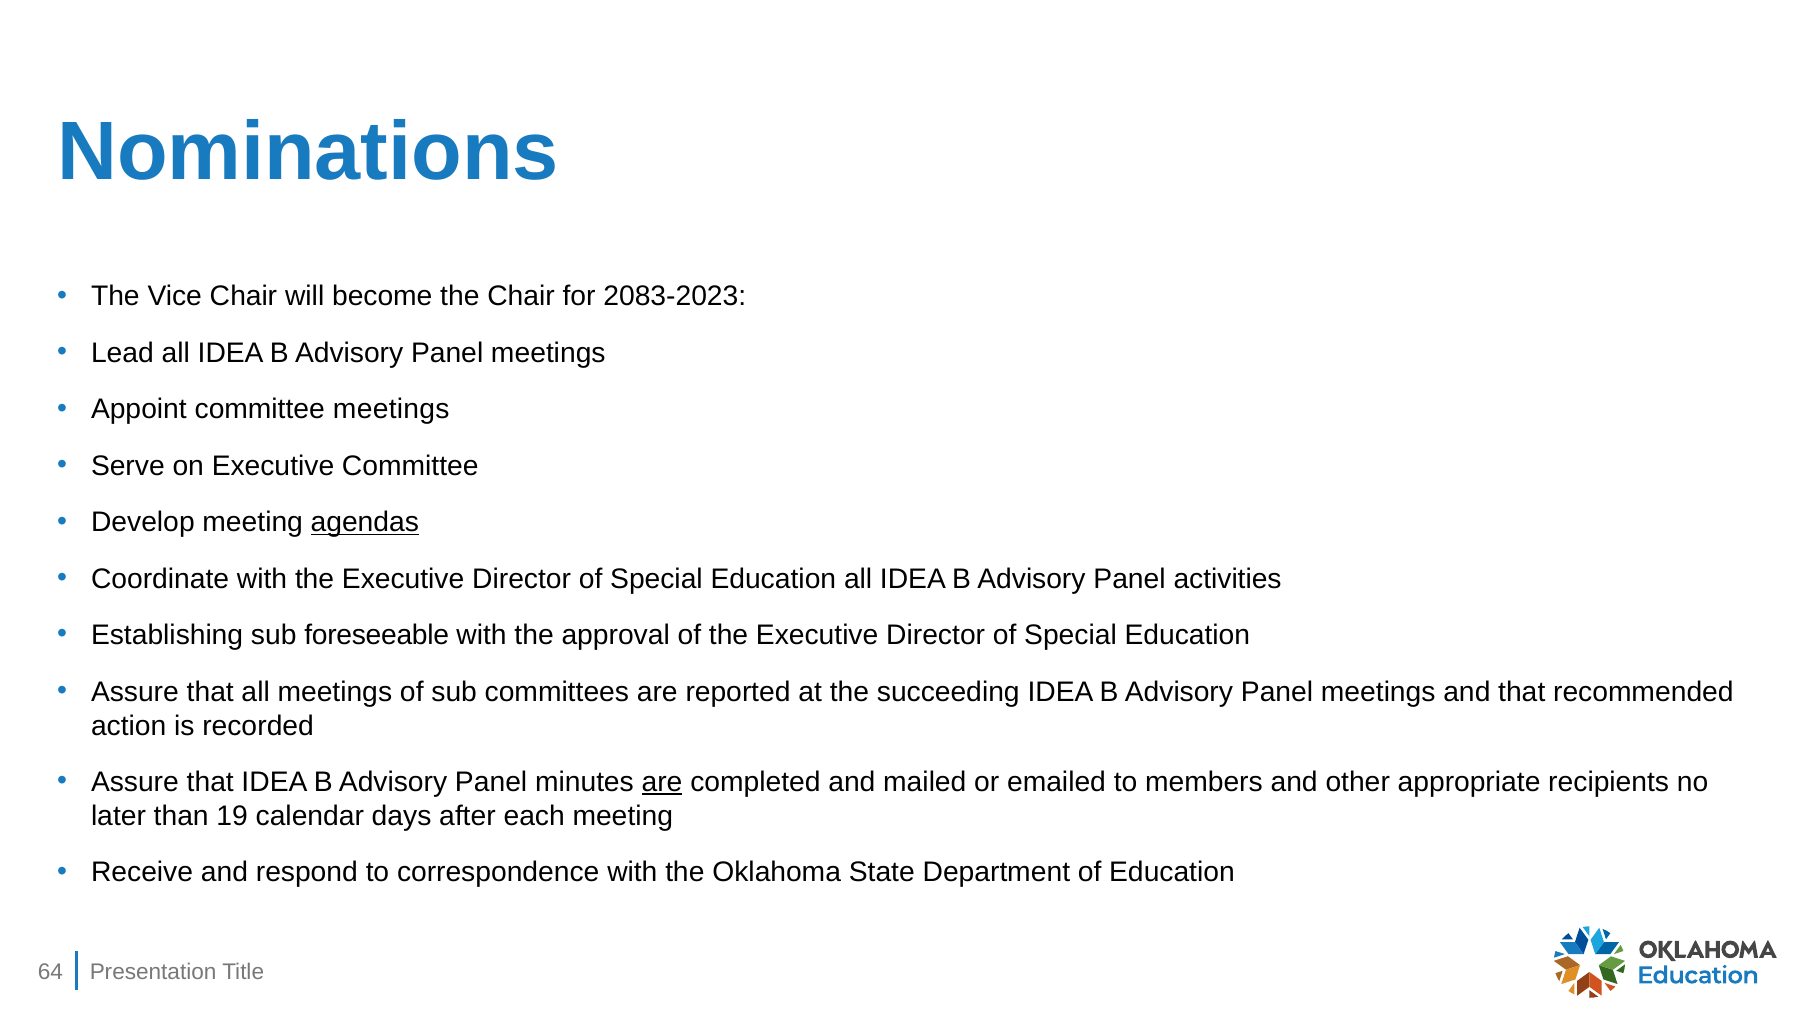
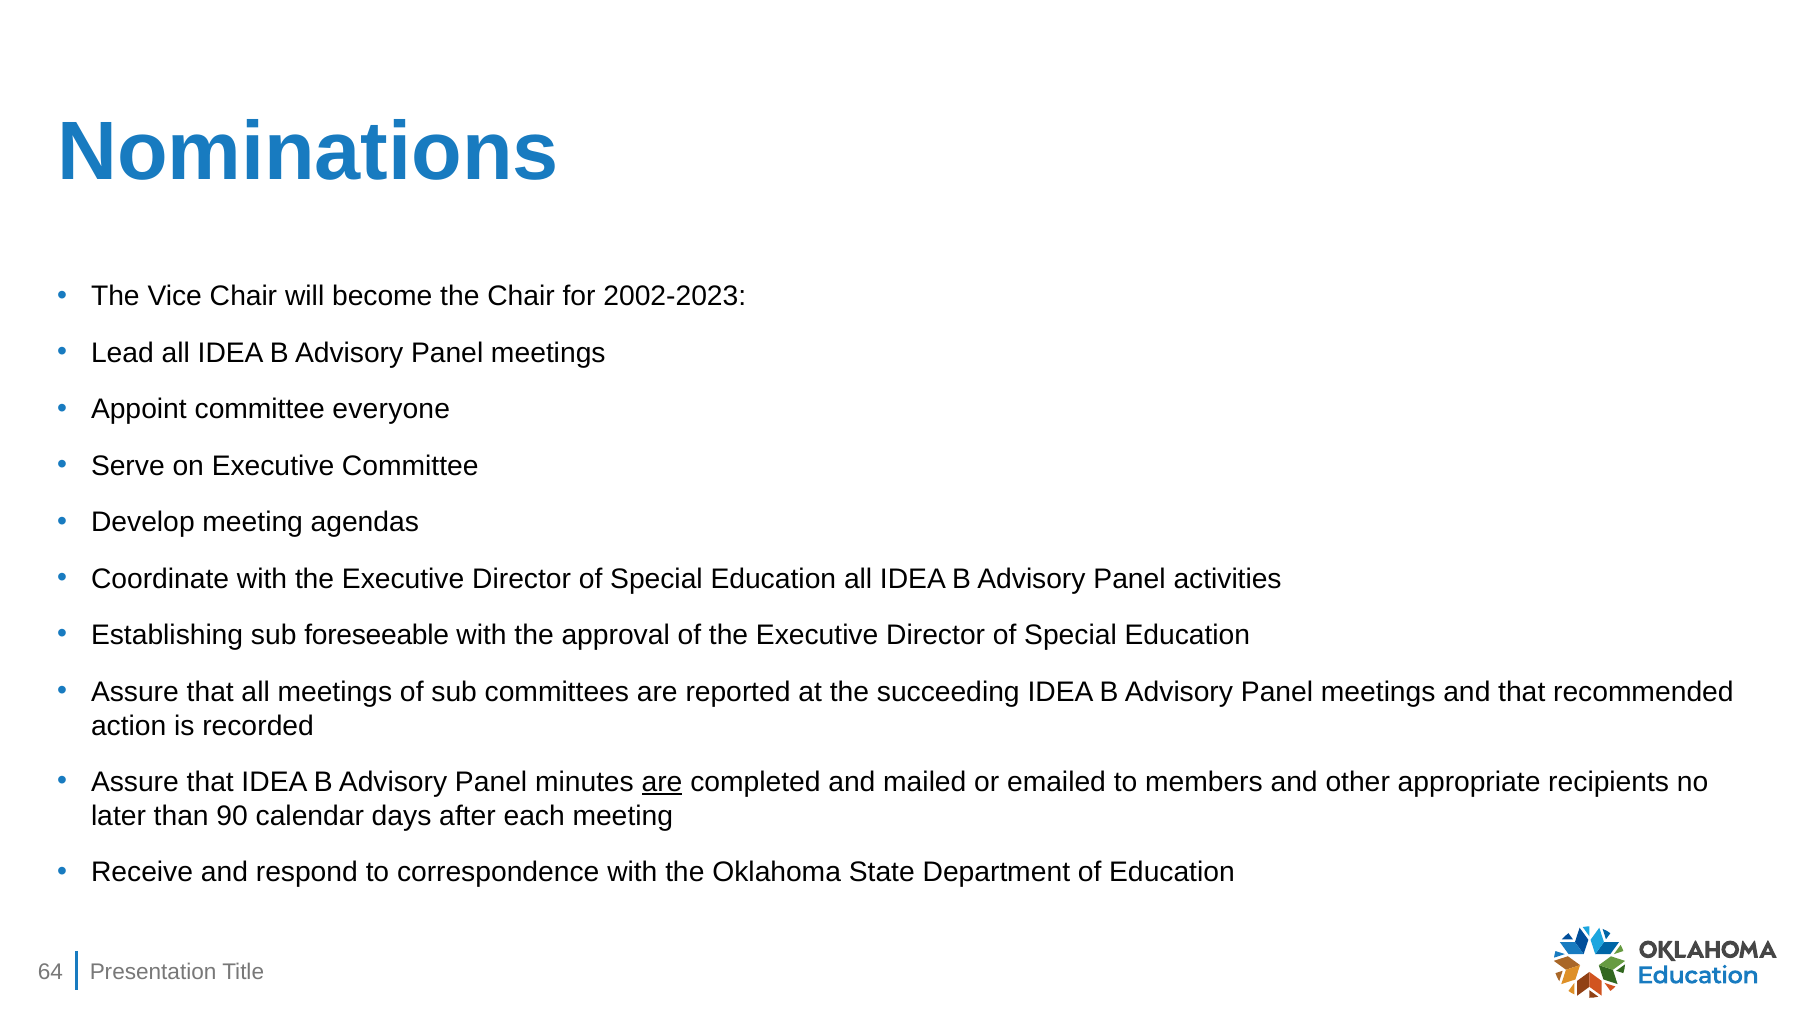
2083-2023: 2083-2023 -> 2002-2023
committee meetings: meetings -> everyone
agendas underline: present -> none
19: 19 -> 90
